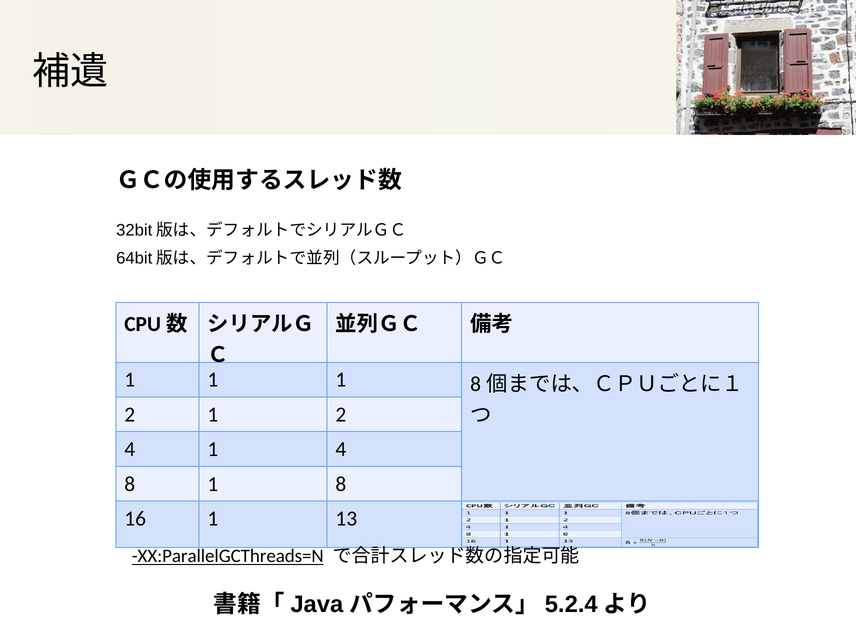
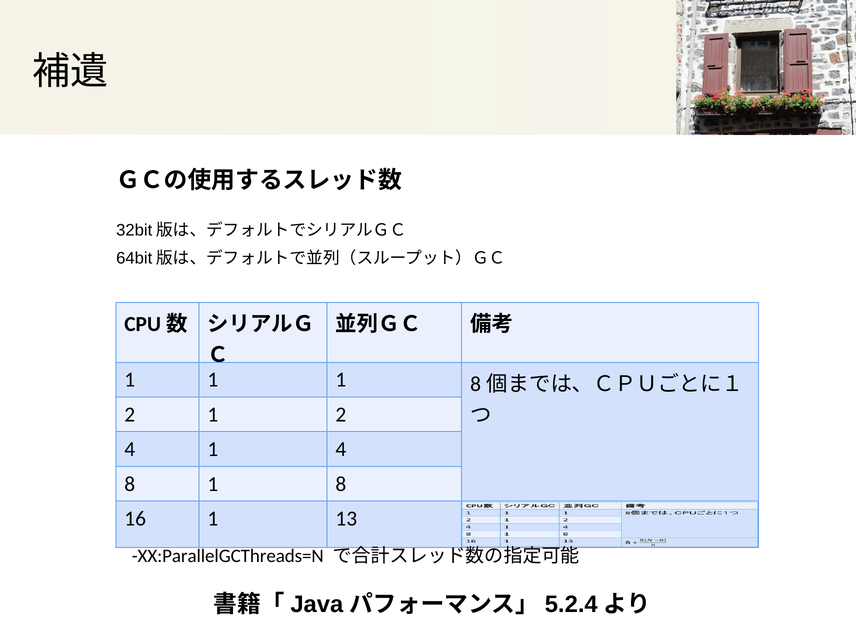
XX:ParallelGCThreads=N underline: present -> none
